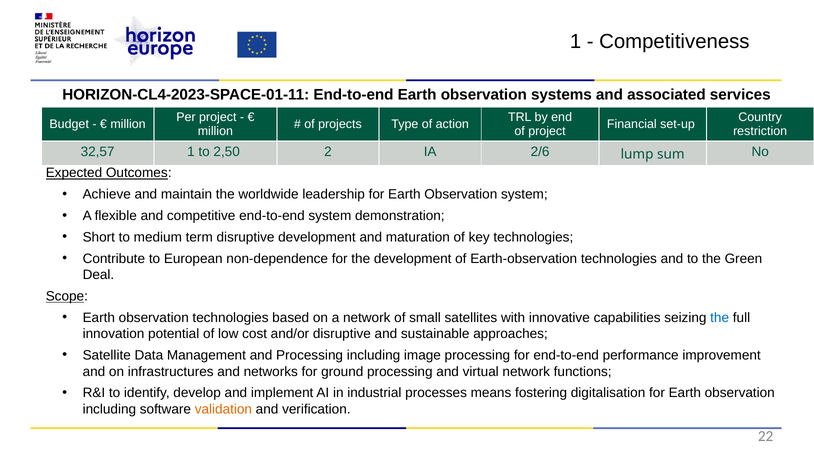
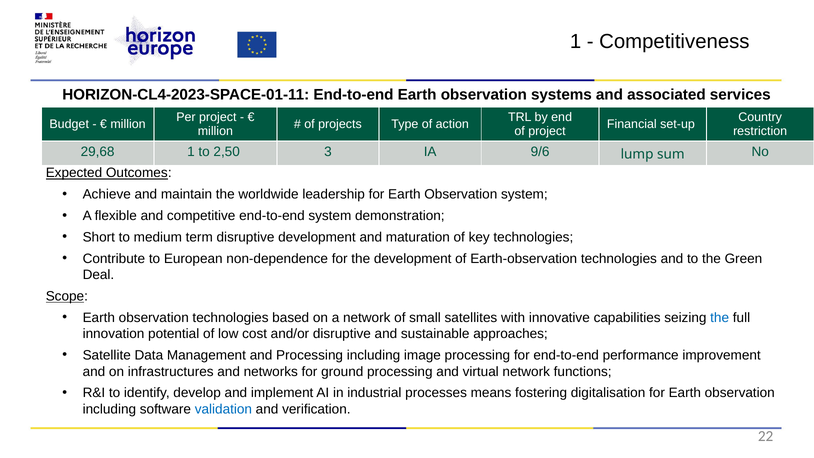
32,57: 32,57 -> 29,68
2: 2 -> 3
2/6: 2/6 -> 9/6
validation colour: orange -> blue
